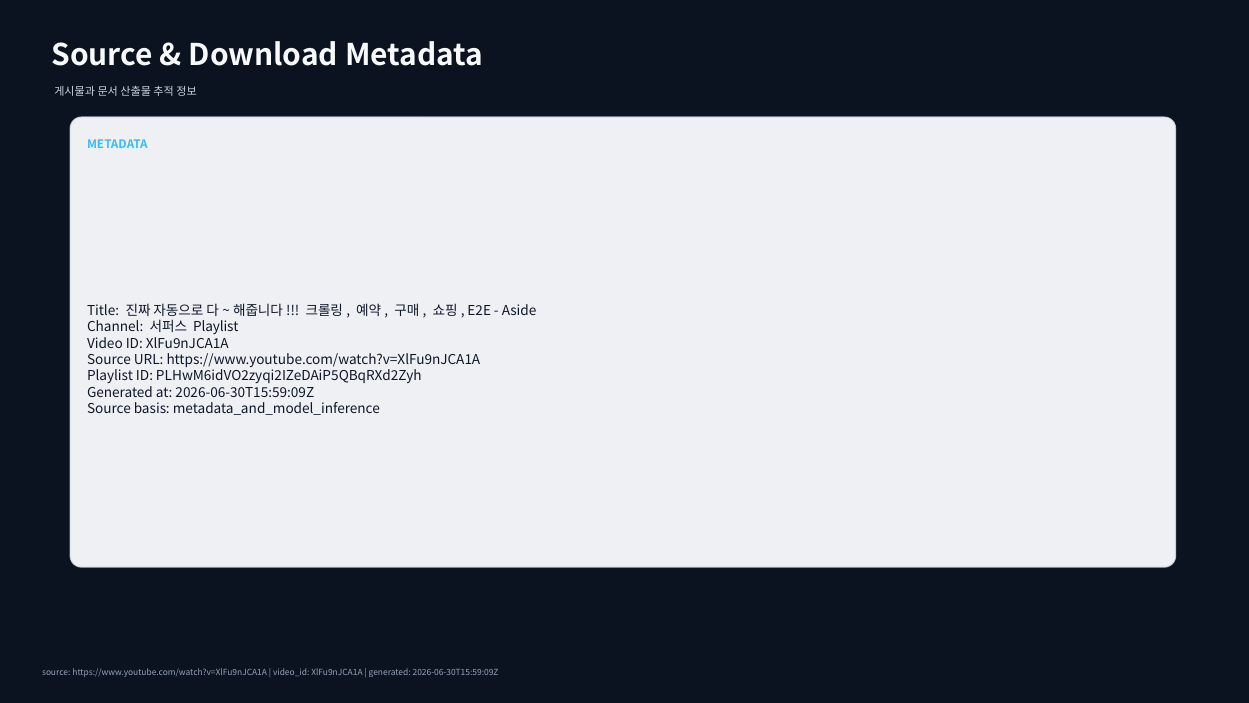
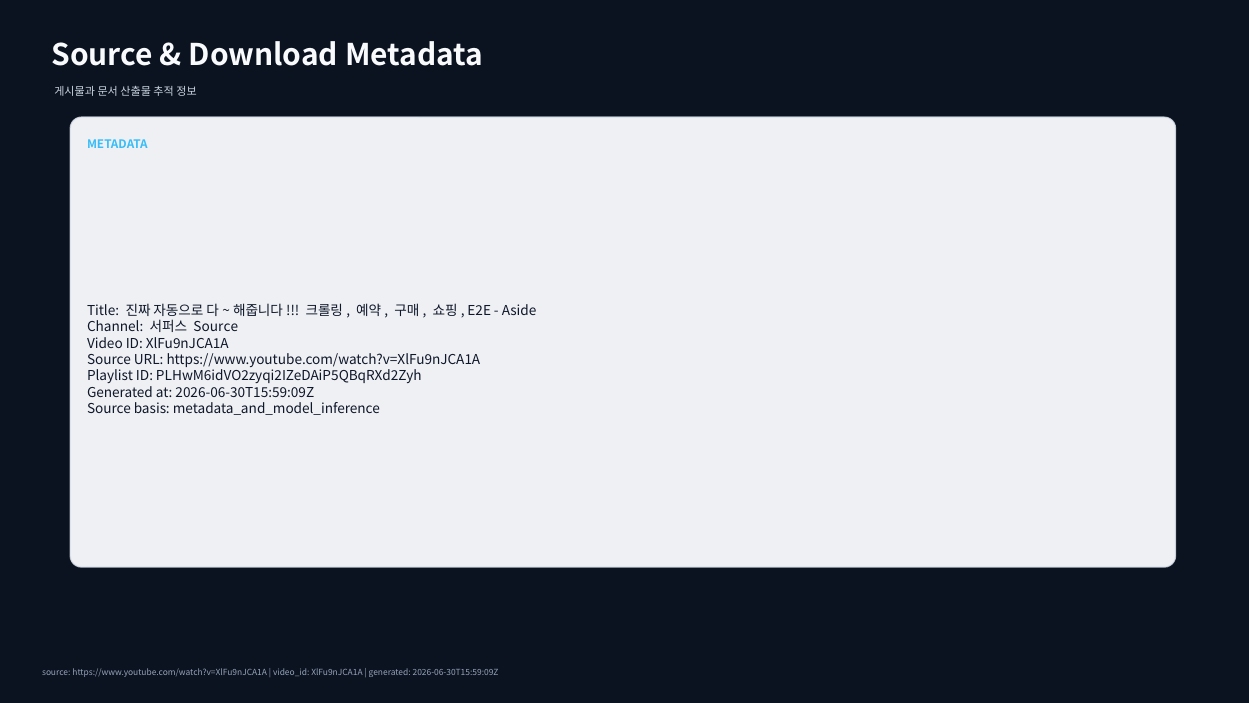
Playlist at (216, 327): Playlist -> Source
